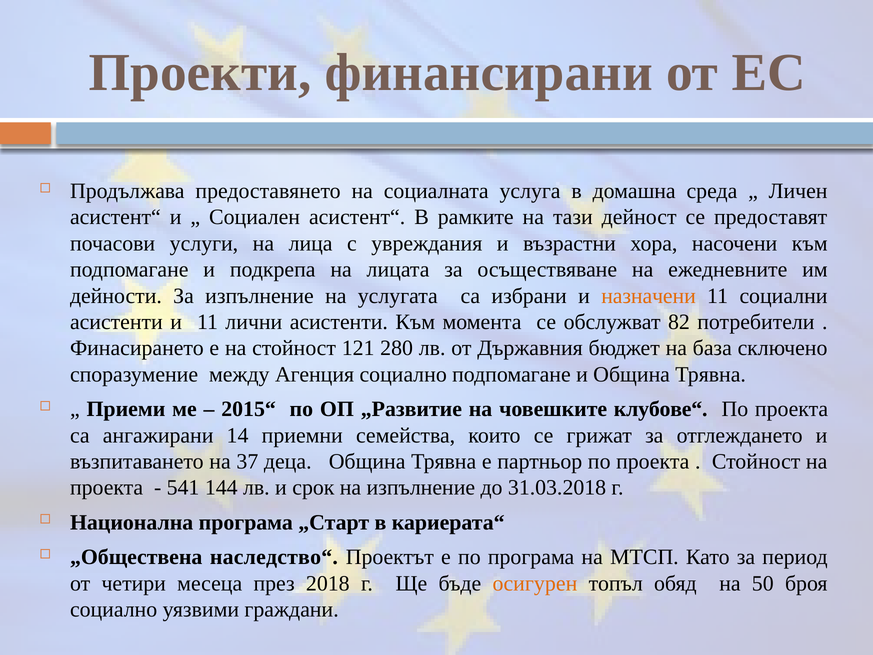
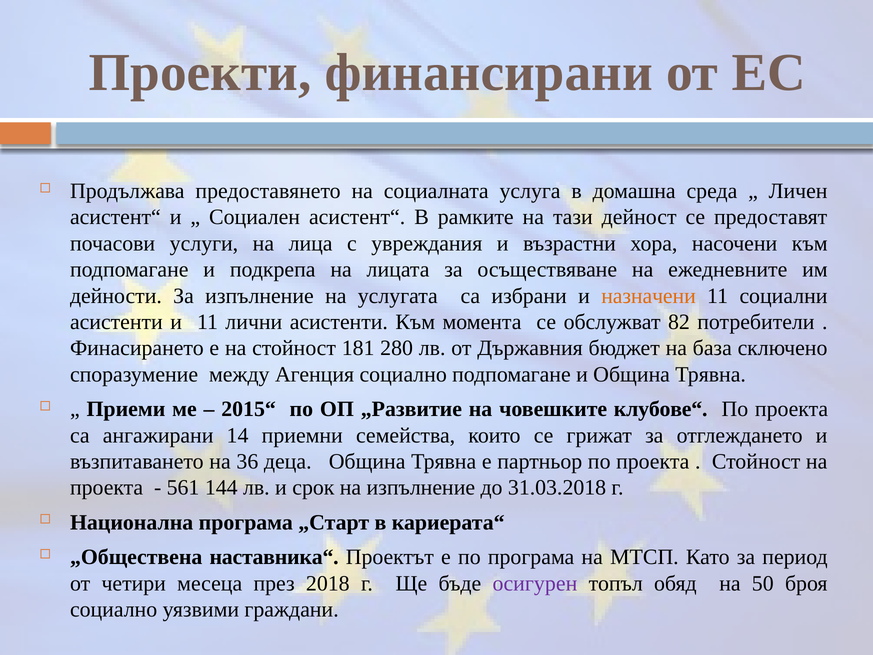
121: 121 -> 181
37: 37 -> 36
541: 541 -> 561
наследство“: наследство“ -> наставника“
осигурен colour: orange -> purple
